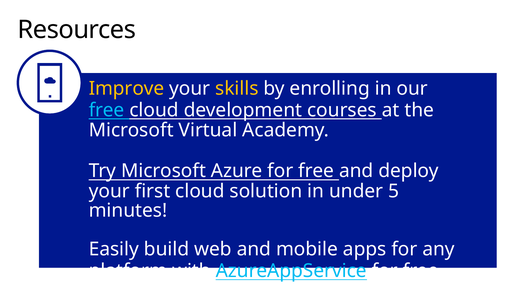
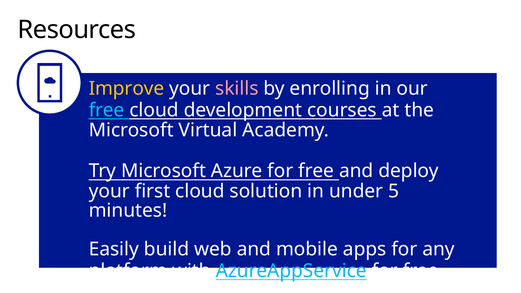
skills colour: yellow -> pink
